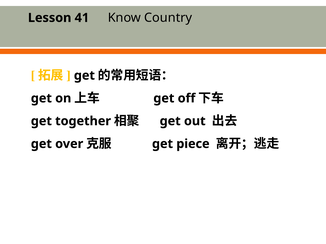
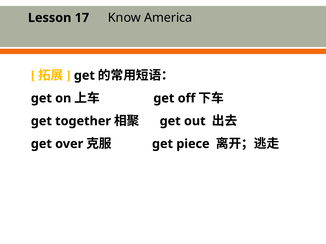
41: 41 -> 17
Country: Country -> America
